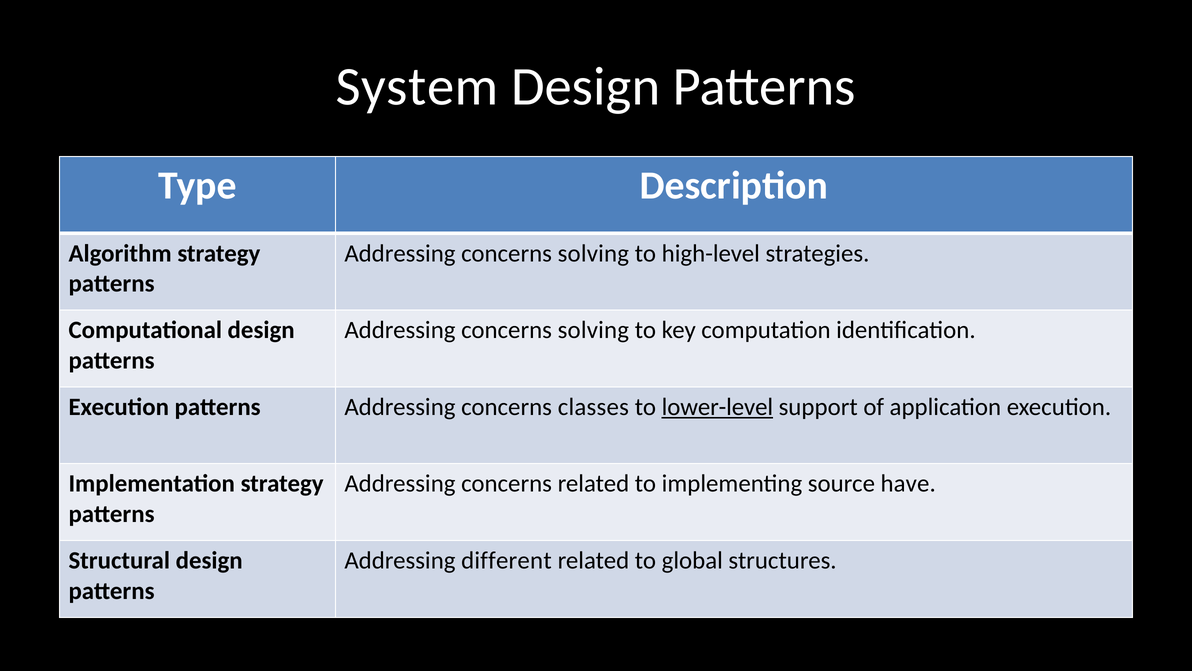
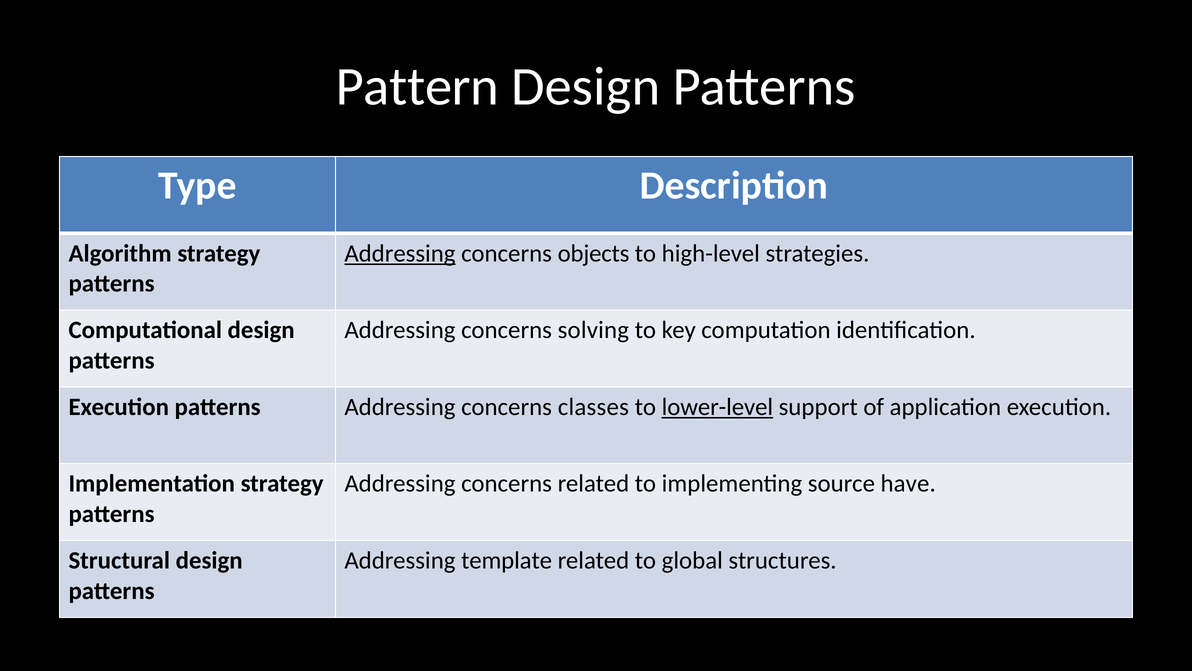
System: System -> Pattern
Addressing at (400, 253) underline: none -> present
solving at (593, 253): solving -> objects
different: different -> template
